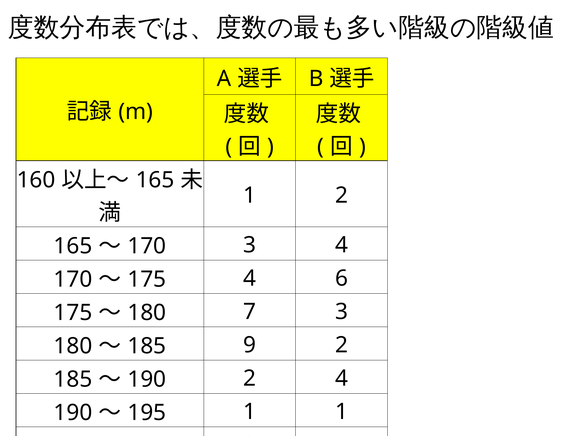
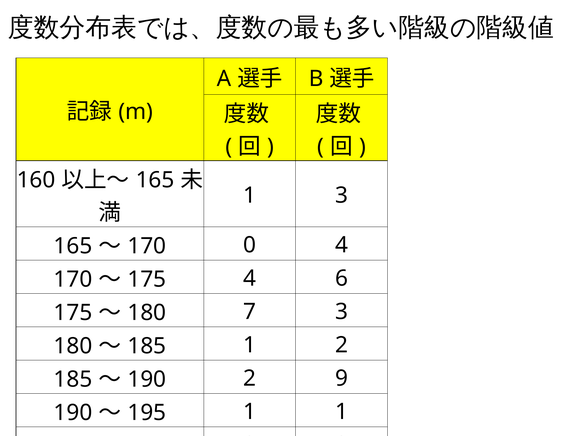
1 2: 2 -> 3
3 at (250, 245): 3 -> 0
9 at (250, 345): 9 -> 1
2 4: 4 -> 9
